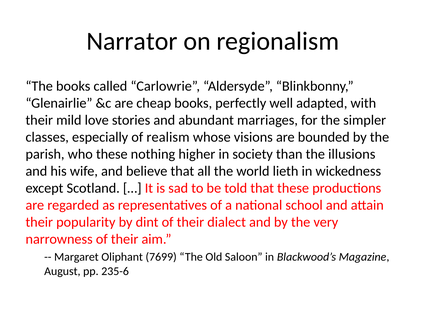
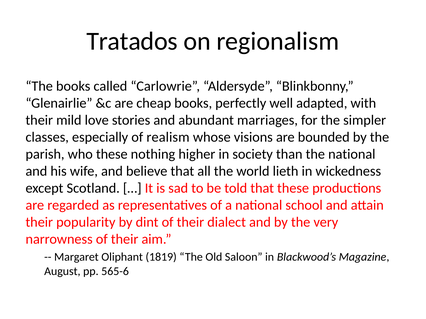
Narrator: Narrator -> Tratados
the illusions: illusions -> national
7699: 7699 -> 1819
235-6: 235-6 -> 565-6
